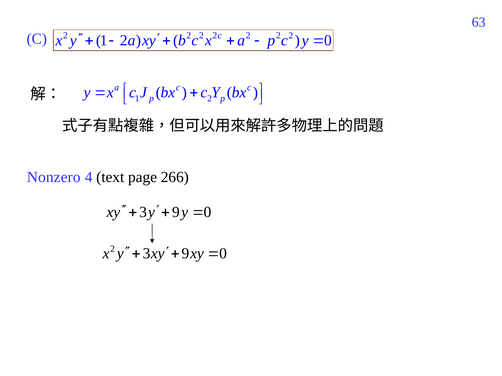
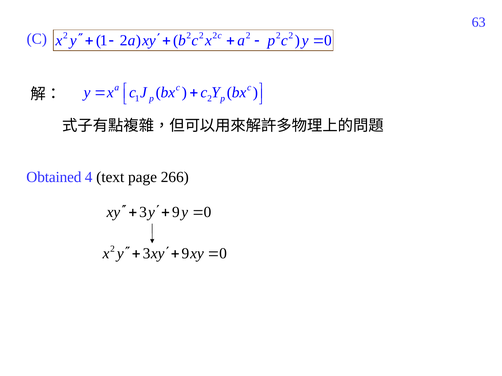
Nonzero: Nonzero -> Obtained
